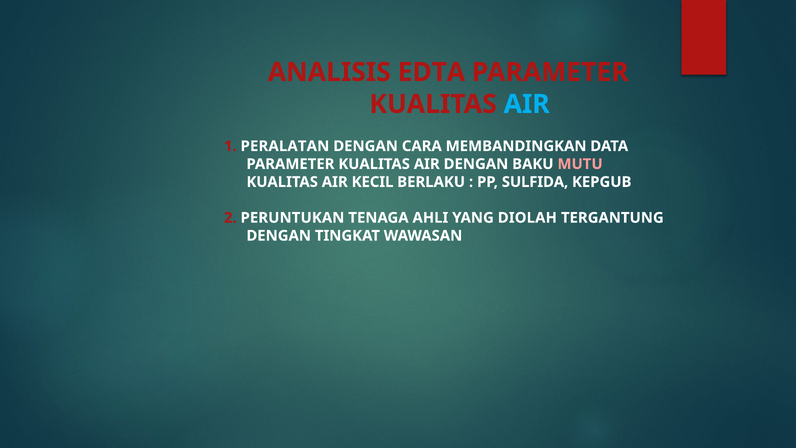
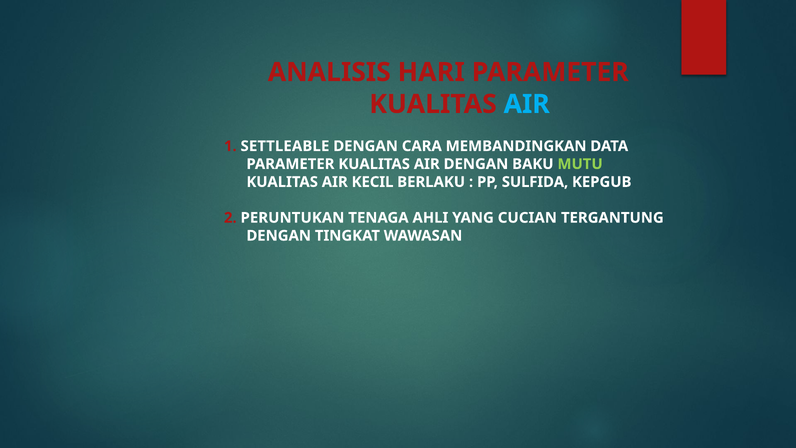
EDTA: EDTA -> HARI
PERALATAN: PERALATAN -> SETTLEABLE
MUTU colour: pink -> light green
DIOLAH: DIOLAH -> CUCIAN
